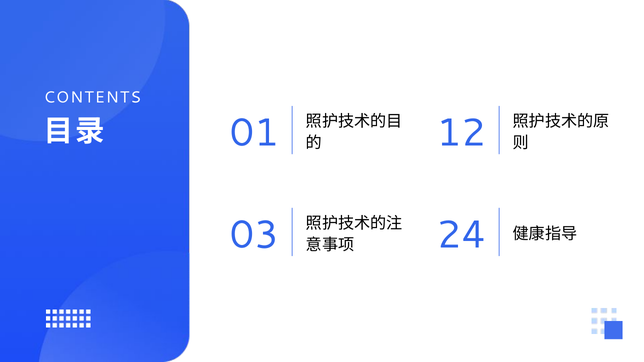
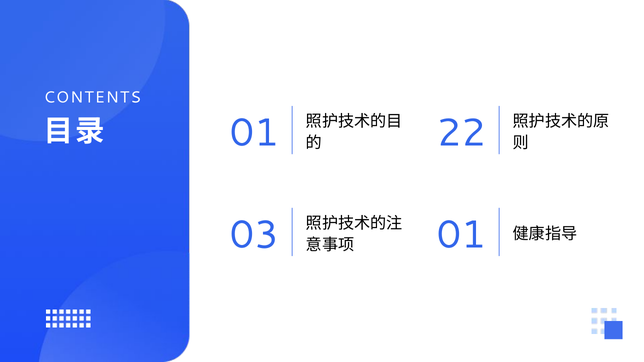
12: 12 -> 22
24 at (461, 235): 24 -> 01
